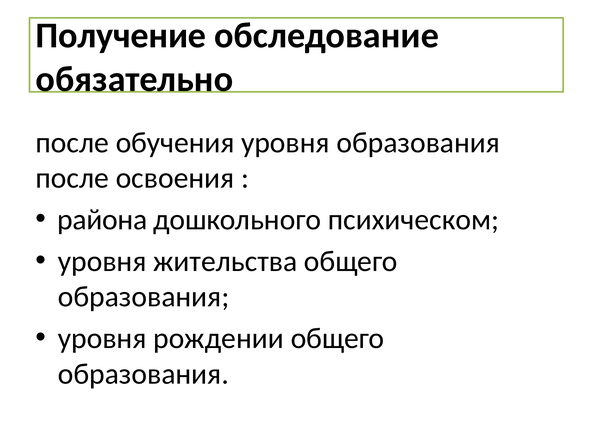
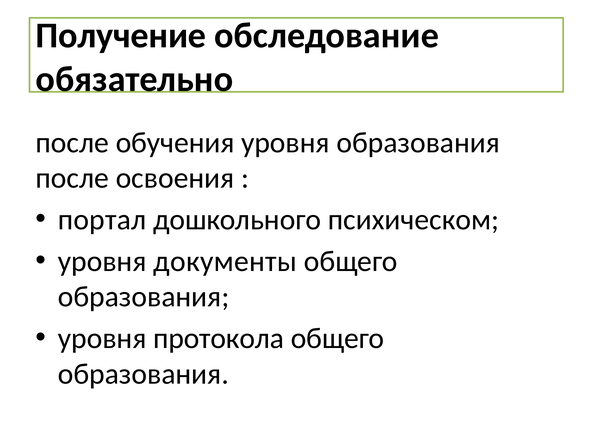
района: района -> портал
жительства: жительства -> документы
рождении: рождении -> протокола
